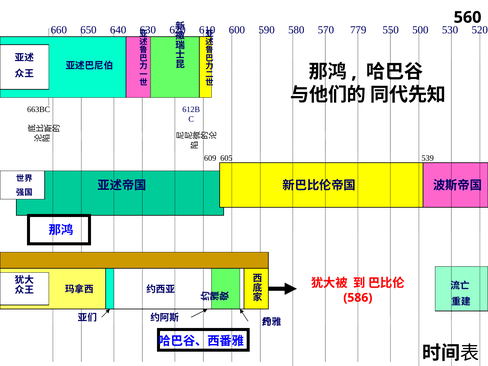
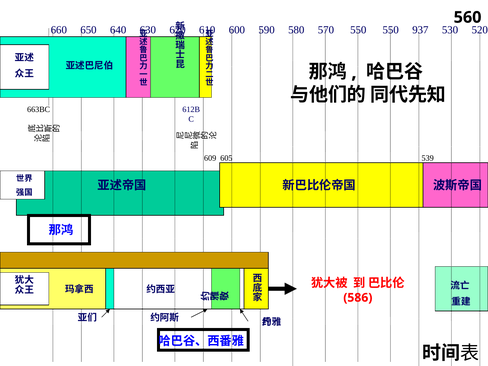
570 779: 779 -> 550
500: 500 -> 937
